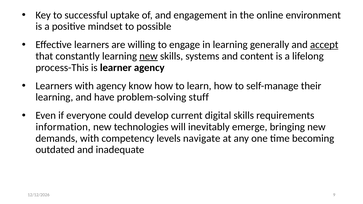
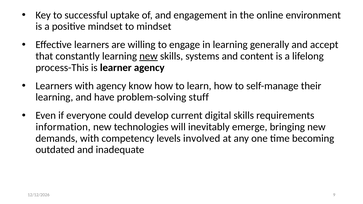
to possible: possible -> mindset
accept underline: present -> none
navigate: navigate -> involved
